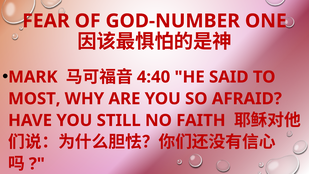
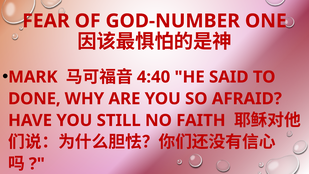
MOST: MOST -> DONE
